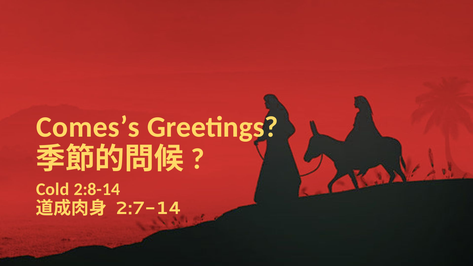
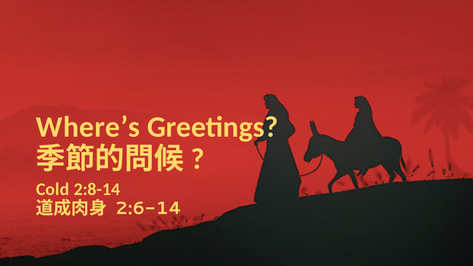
Comes’s: Comes’s -> Where’s
2:7-14: 2:7-14 -> 2:6-14
